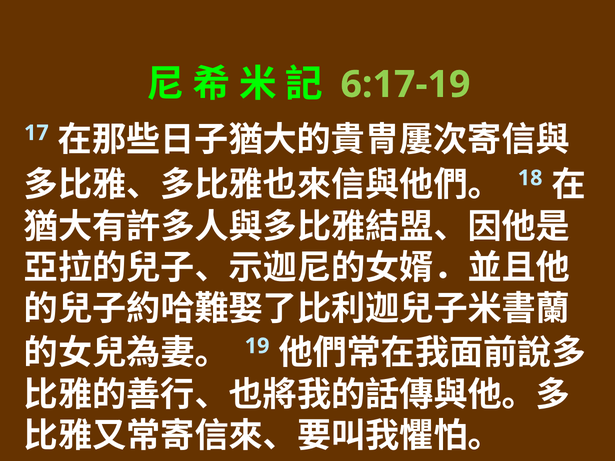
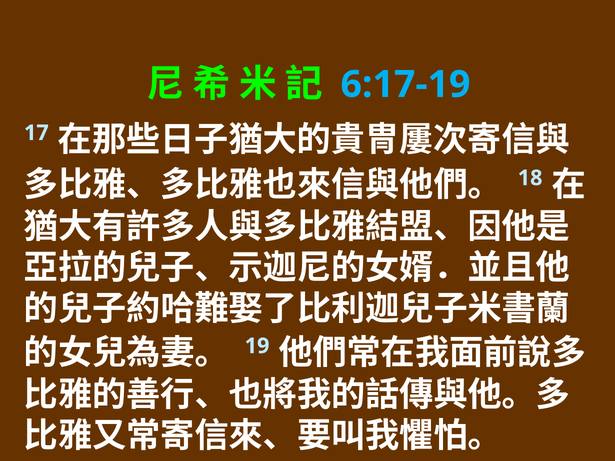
6:17-19 colour: light green -> light blue
